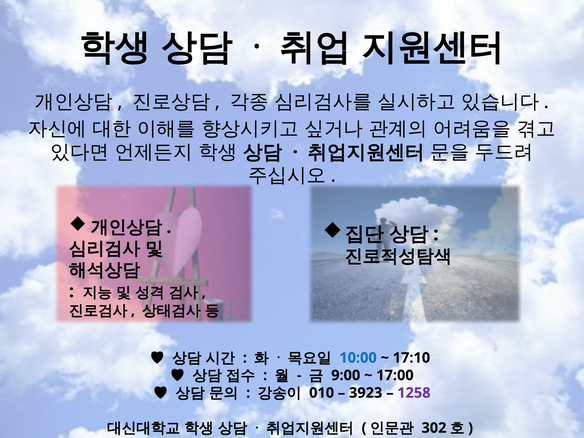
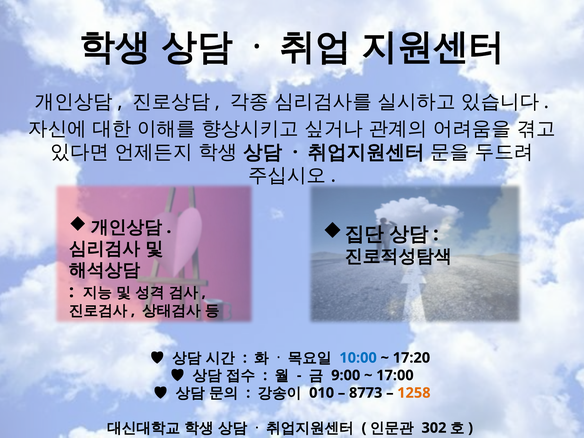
17:10: 17:10 -> 17:20
3923: 3923 -> 8773
1258 colour: purple -> orange
